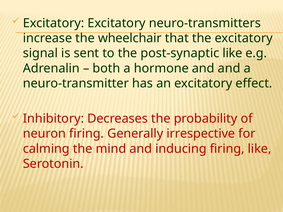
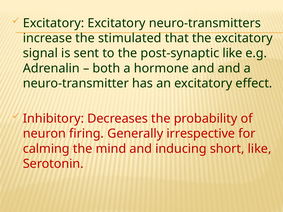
wheelchair: wheelchair -> stimulated
inducing firing: firing -> short
